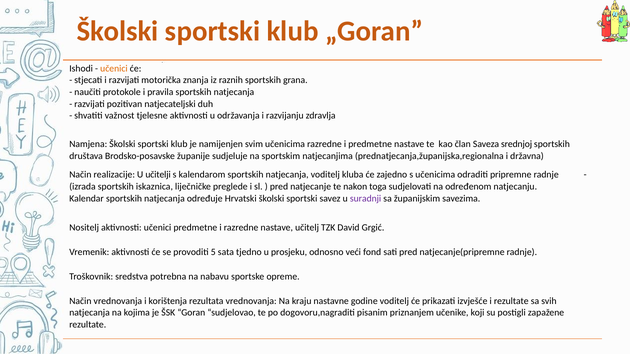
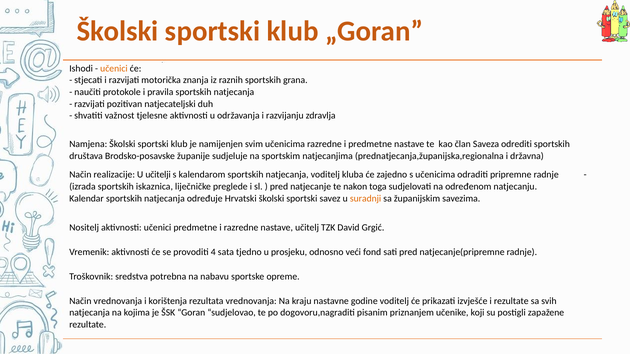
srednjoj: srednjoj -> odrediti
suradnji colour: purple -> orange
5: 5 -> 4
